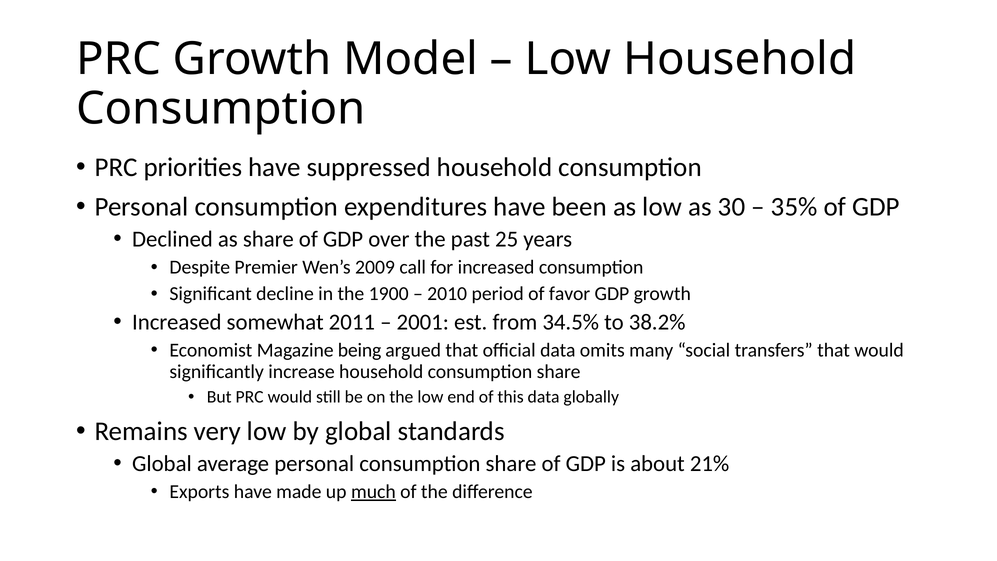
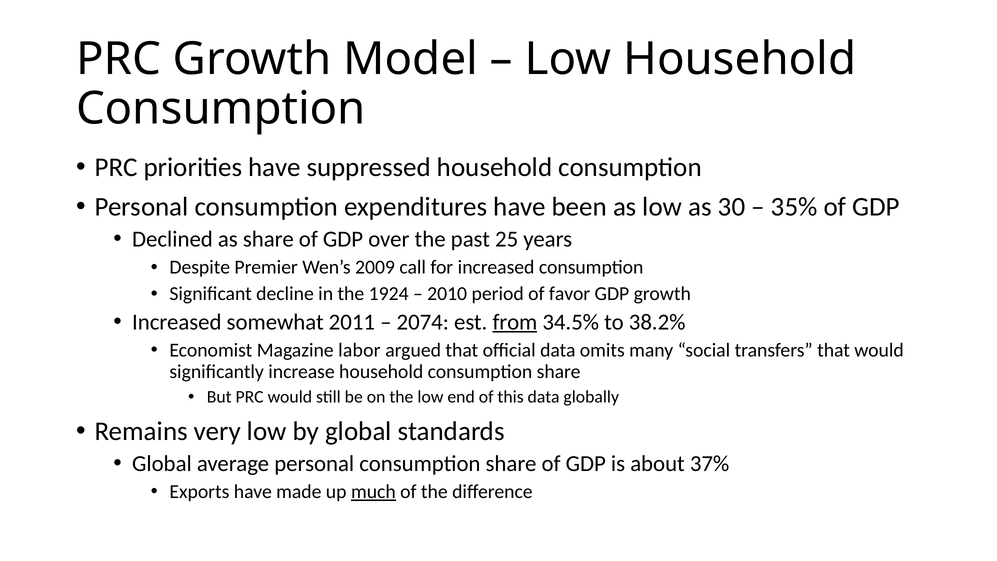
1900: 1900 -> 1924
2001: 2001 -> 2074
from underline: none -> present
being: being -> labor
21%: 21% -> 37%
